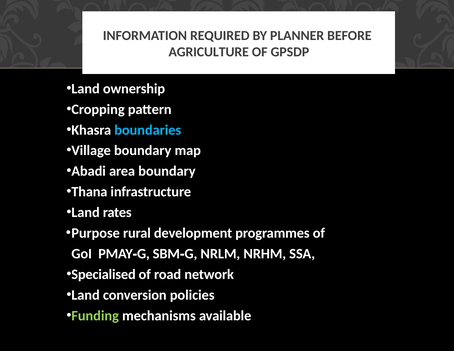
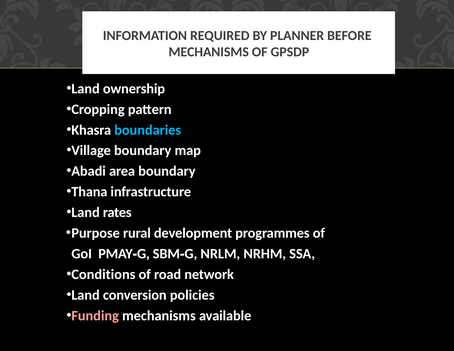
AGRICULTURE at (209, 52): AGRICULTURE -> MECHANISMS
Specialised: Specialised -> Conditions
Funding colour: light green -> pink
